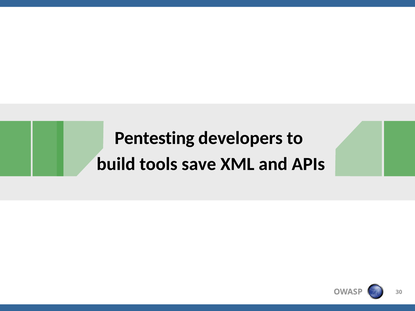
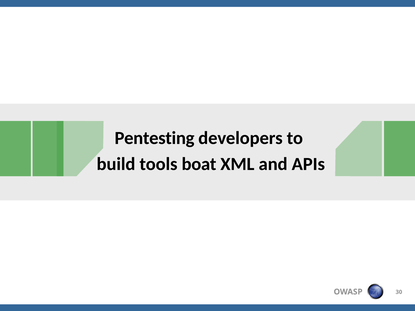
save: save -> boat
